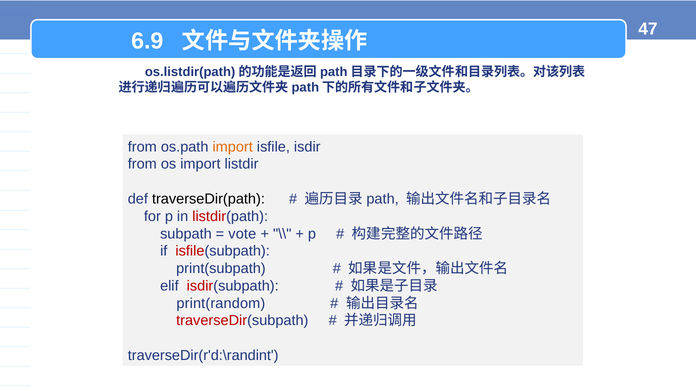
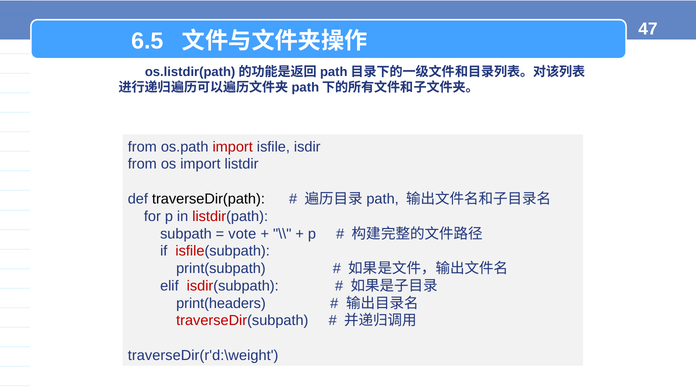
6.9: 6.9 -> 6.5
import at (233, 147) colour: orange -> red
print(random: print(random -> print(headers
traverseDir(r'd:\randint: traverseDir(r'd:\randint -> traverseDir(r'd:\weight
